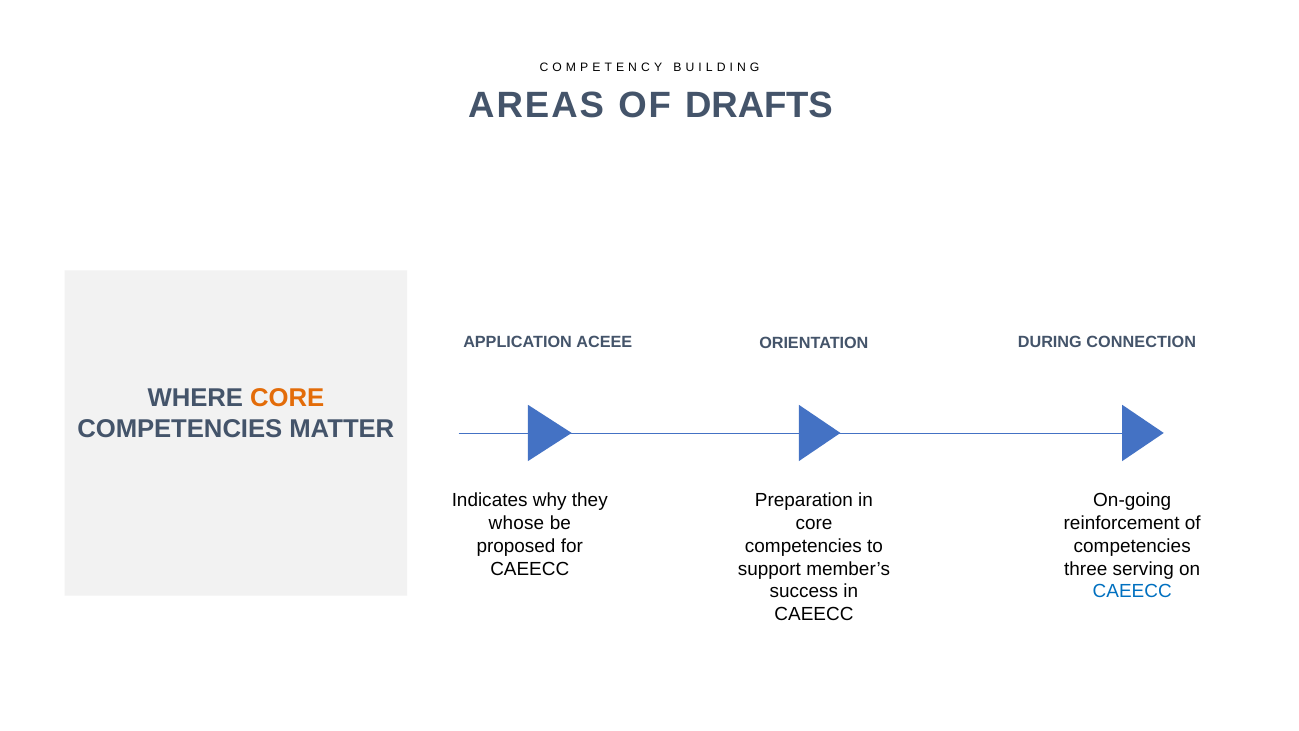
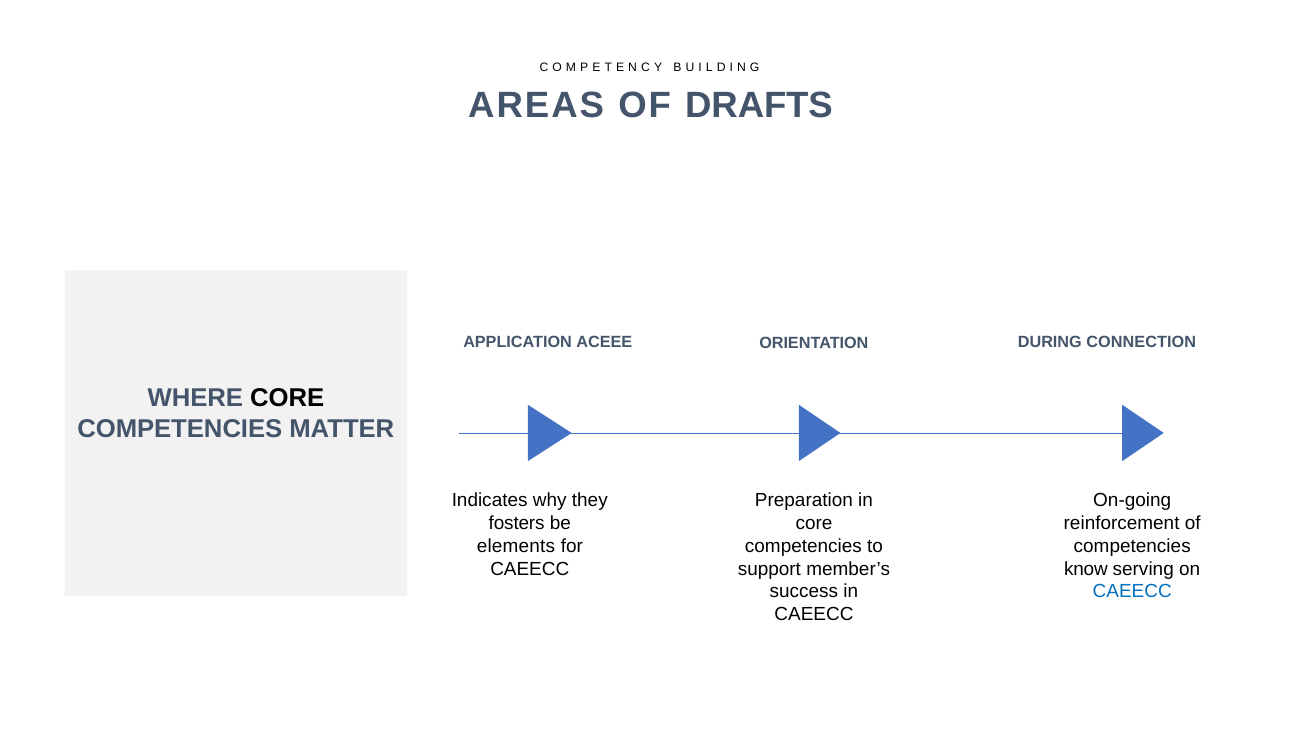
CORE at (287, 398) colour: orange -> black
whose: whose -> fosters
proposed: proposed -> elements
three: three -> know
